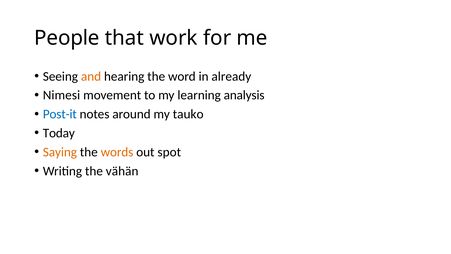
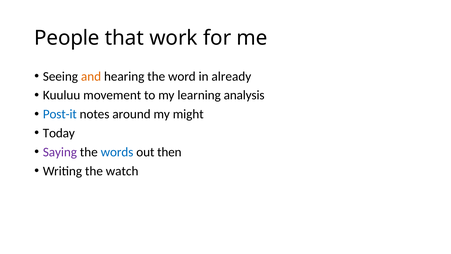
Nimesi: Nimesi -> Kuuluu
tauko: tauko -> might
Saying colour: orange -> purple
words colour: orange -> blue
spot: spot -> then
vähän: vähän -> watch
